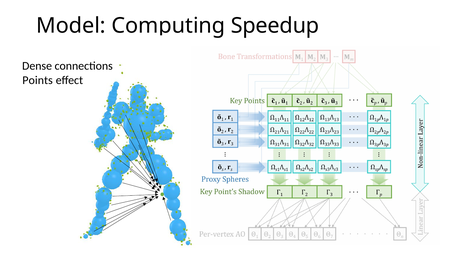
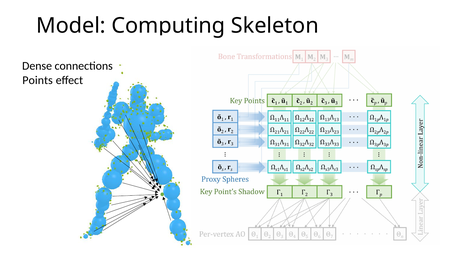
Speedup: Speedup -> Skeleton
